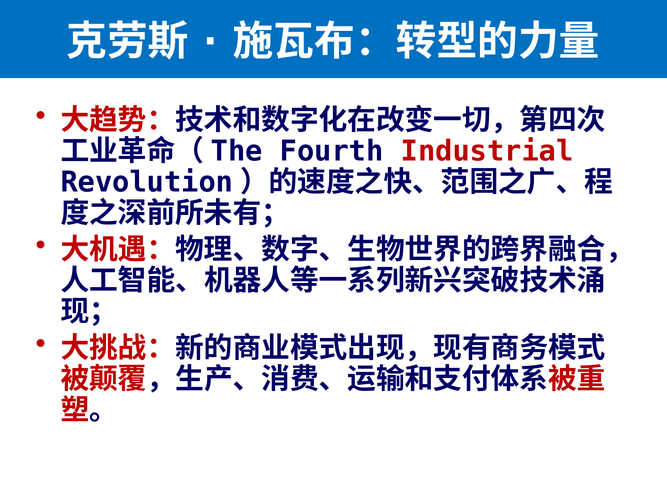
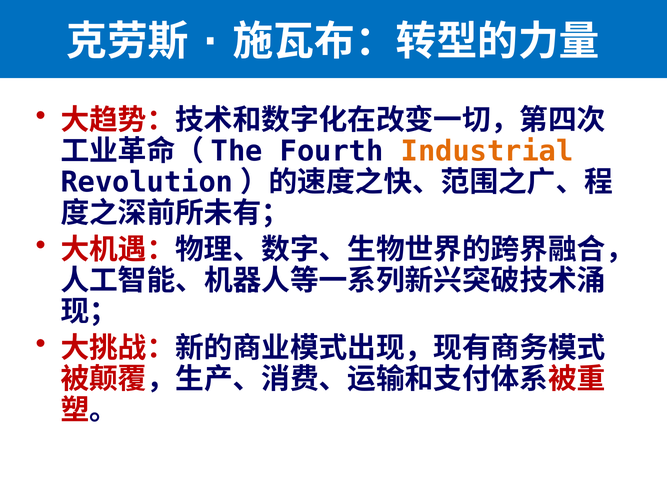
Industrial colour: red -> orange
